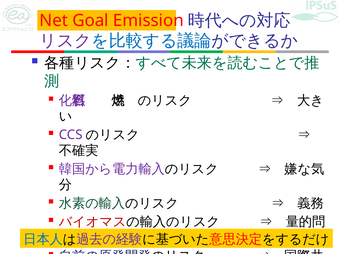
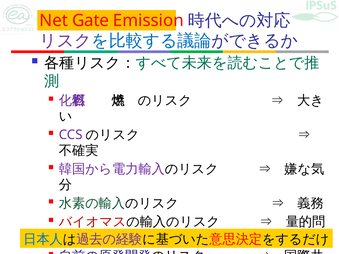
Goal: Goal -> Gate
